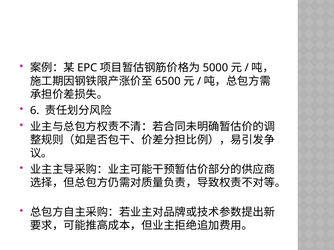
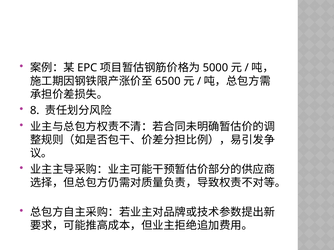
6: 6 -> 8
